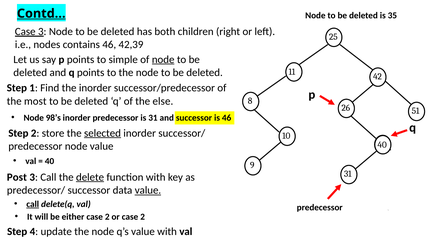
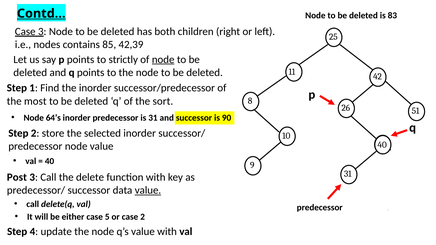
35: 35 -> 83
contains 46: 46 -> 85
simple: simple -> strictly
else: else -> sort
98’s: 98’s -> 64’s
is 46: 46 -> 90
selected underline: present -> none
delete underline: present -> none
call at (33, 204) underline: present -> none
either case 2: 2 -> 5
